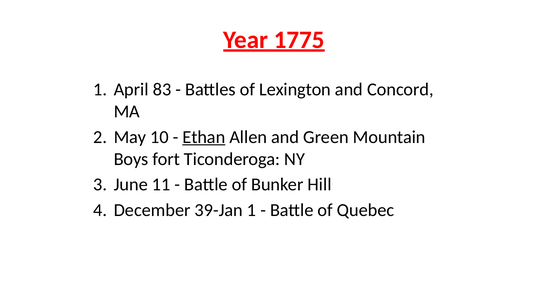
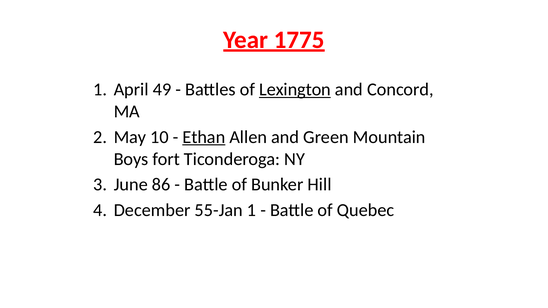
83: 83 -> 49
Lexington underline: none -> present
11: 11 -> 86
39-Jan: 39-Jan -> 55-Jan
